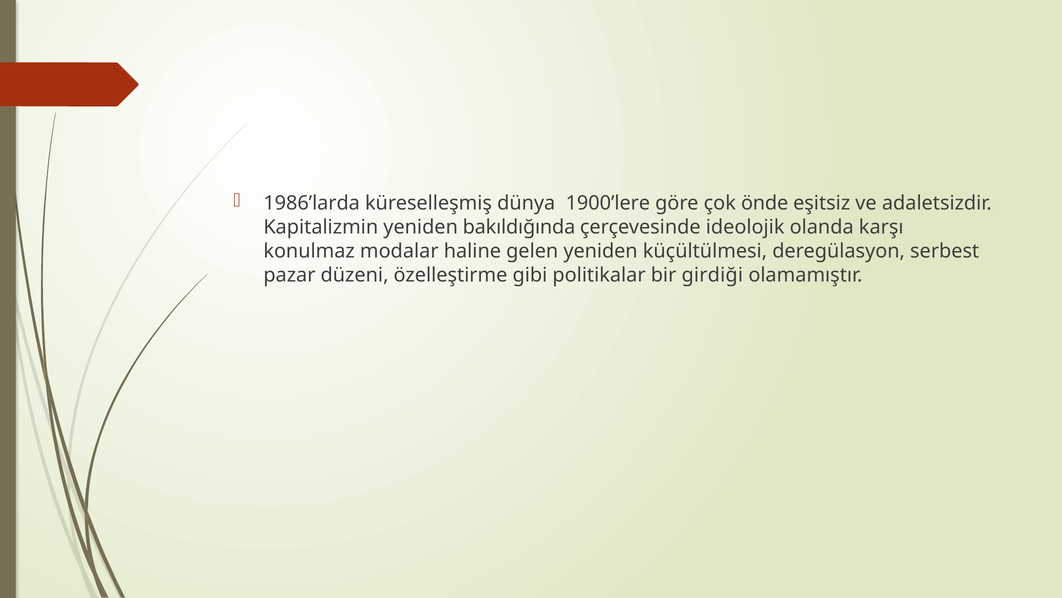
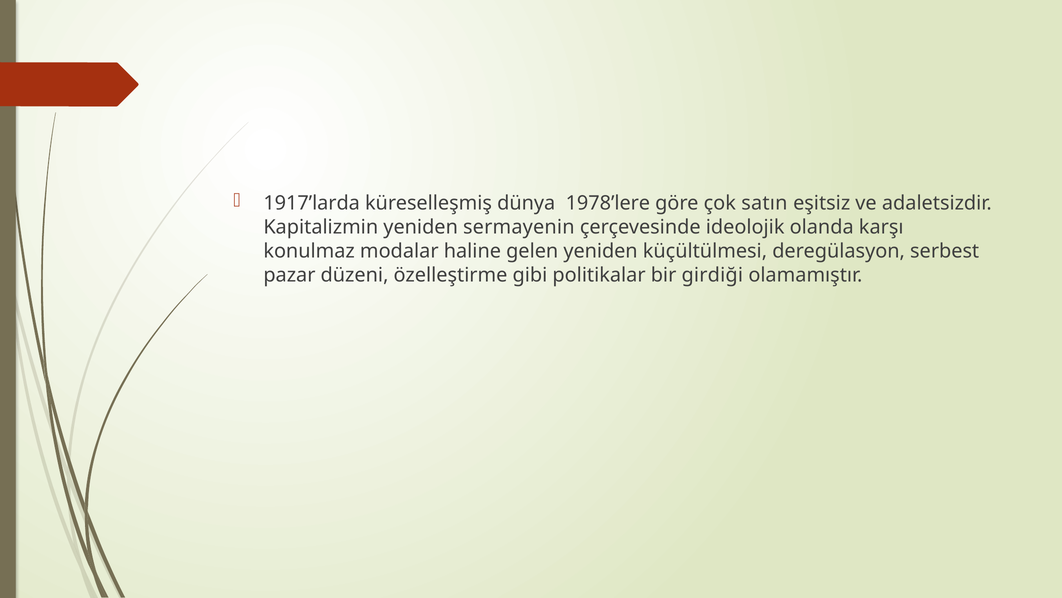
1986’larda: 1986’larda -> 1917’larda
1900’lere: 1900’lere -> 1978’lere
önde: önde -> satın
bakıldığında: bakıldığında -> sermayenin
